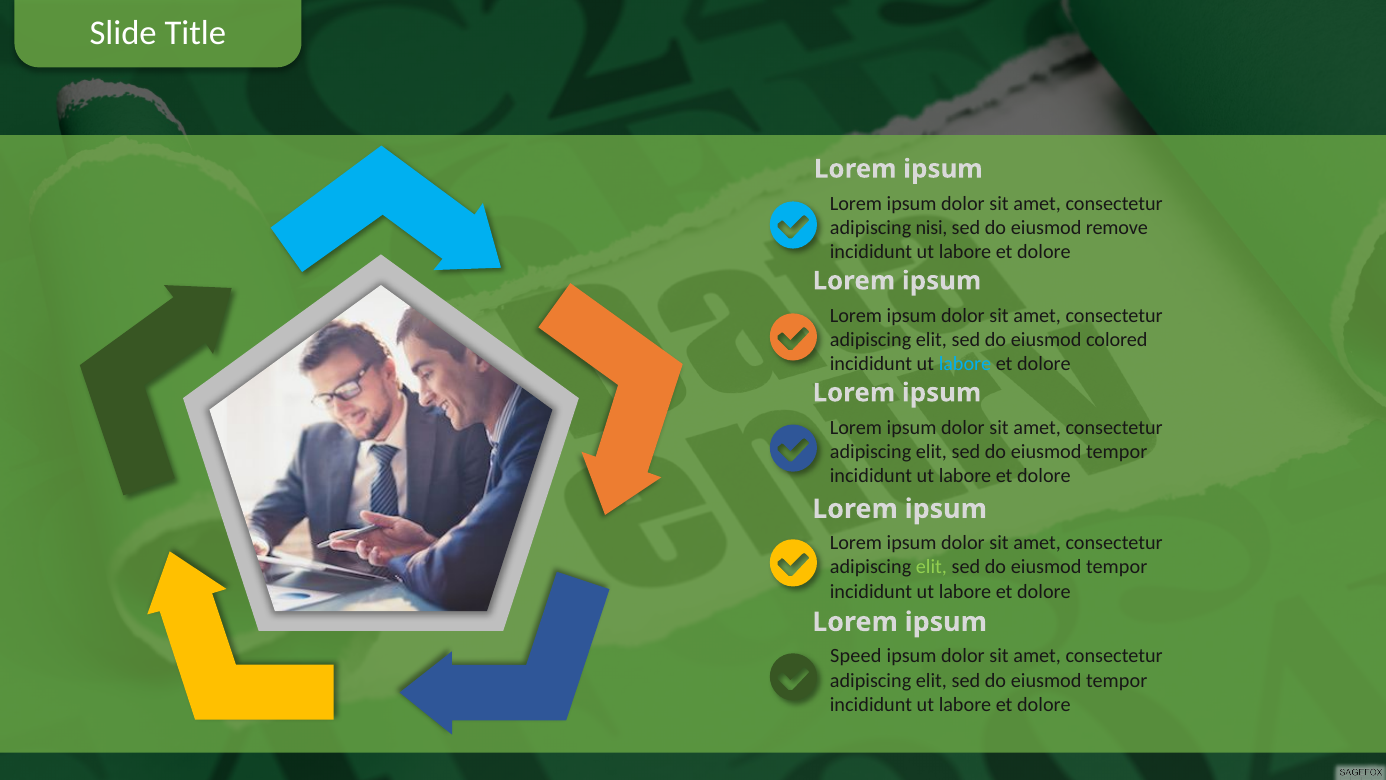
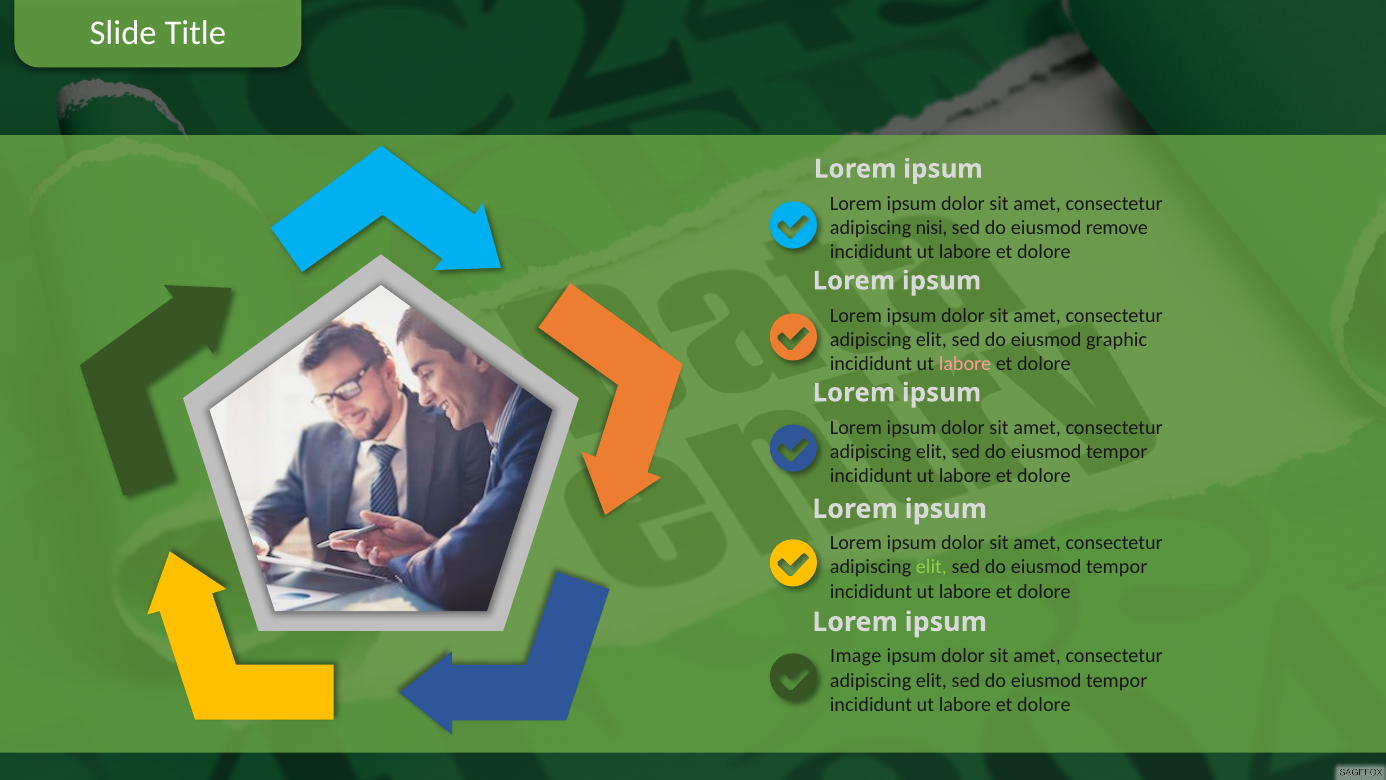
colored: colored -> graphic
labore at (965, 364) colour: light blue -> pink
Speed: Speed -> Image
